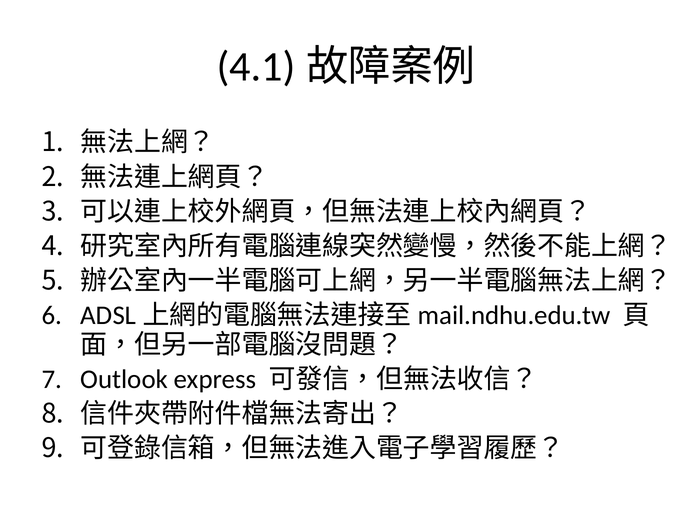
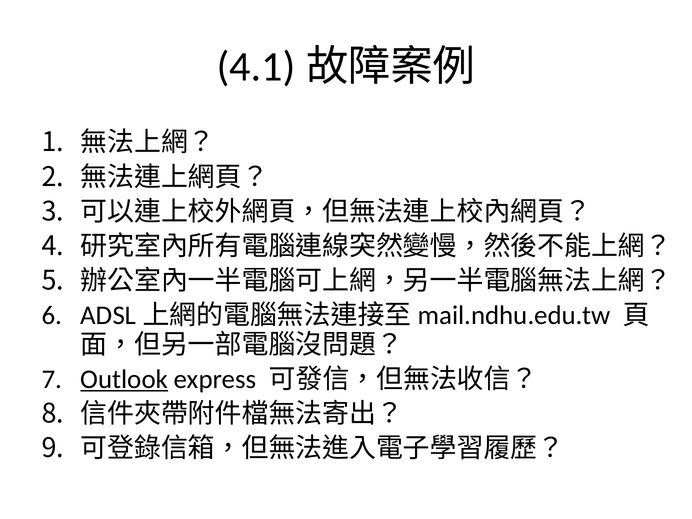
Outlook underline: none -> present
